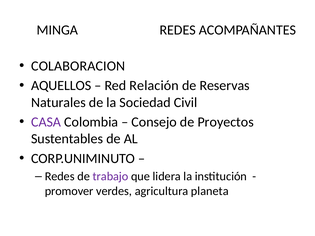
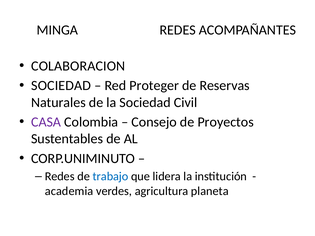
AQUELLOS at (61, 86): AQUELLOS -> SOCIEDAD
Relación: Relación -> Proteger
trabajo colour: purple -> blue
promover: promover -> academia
